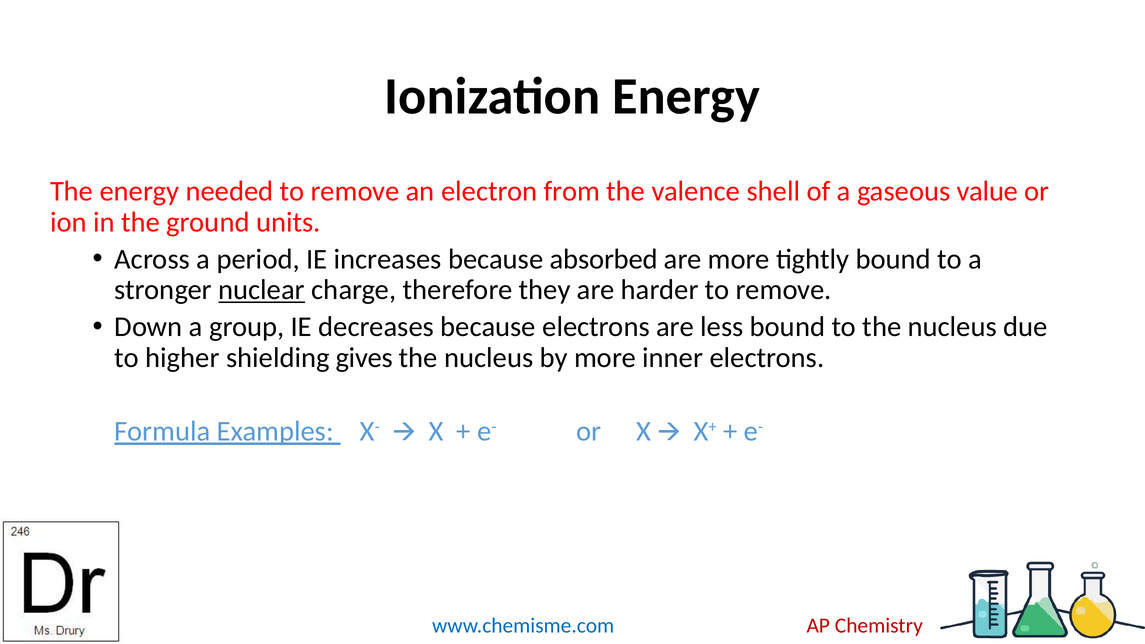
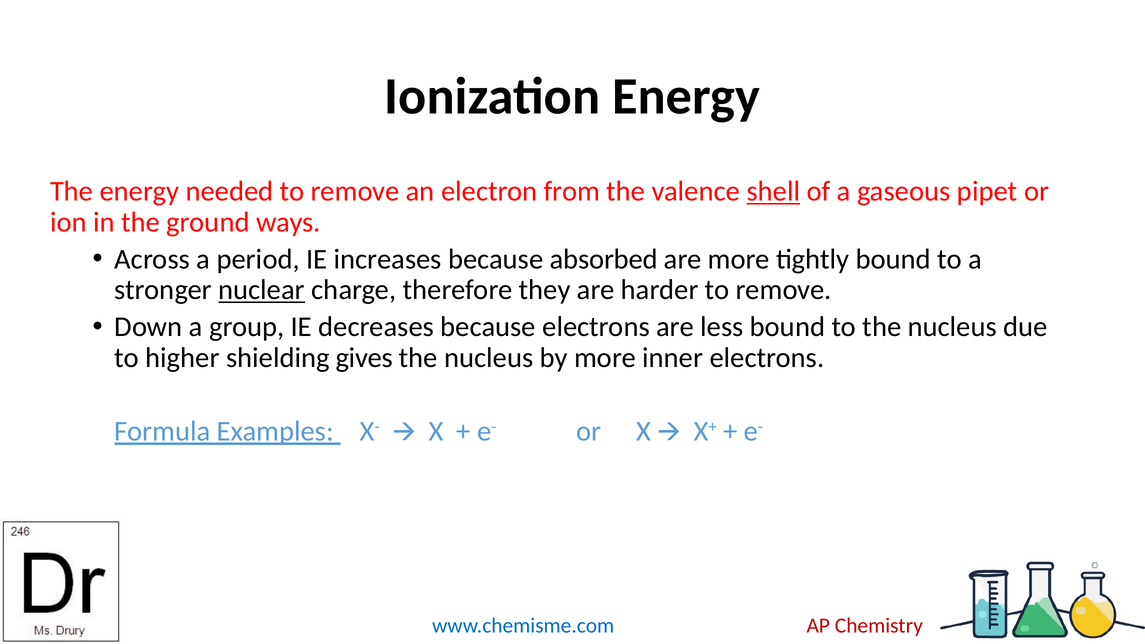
shell underline: none -> present
value: value -> pipet
units: units -> ways
